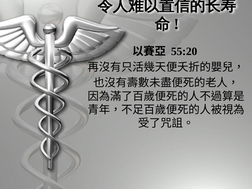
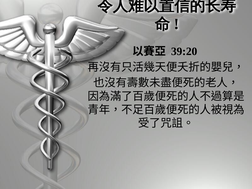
55:20: 55:20 -> 39:20
